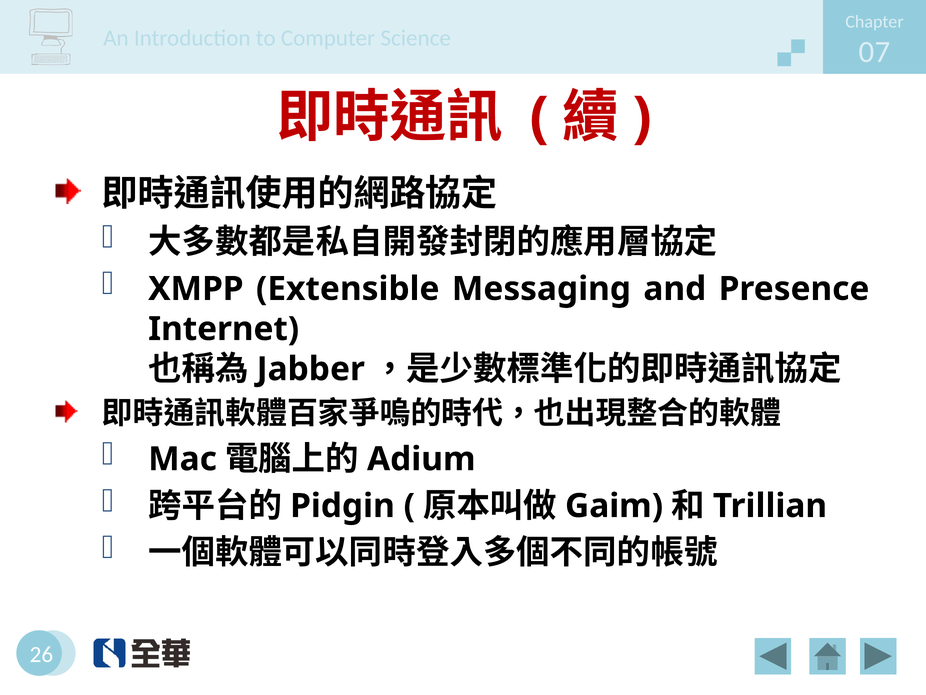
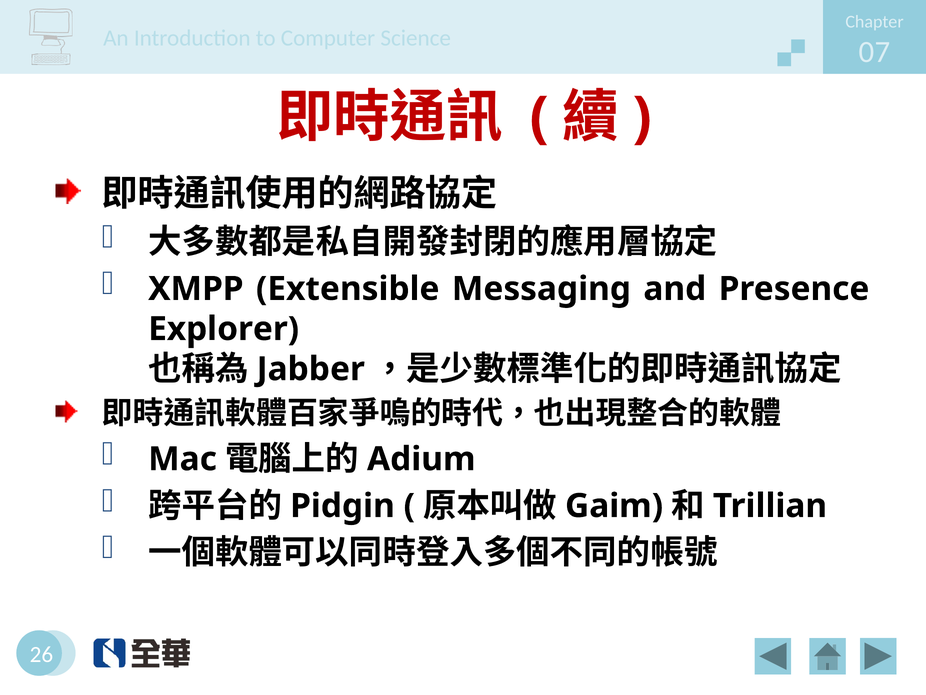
Internet: Internet -> Explorer
